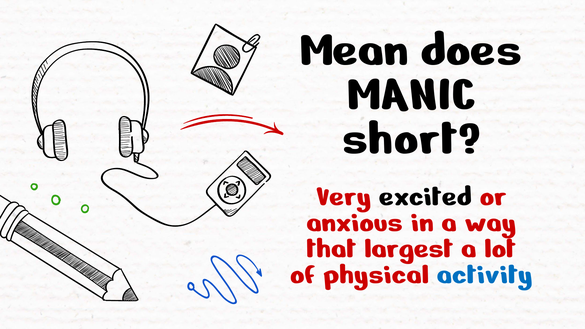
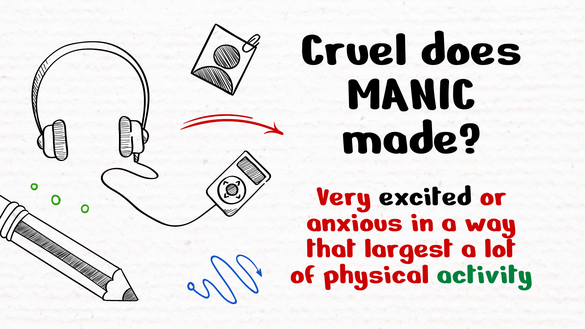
Mean: Mean -> Cruel
short: short -> made
activity colour: blue -> green
